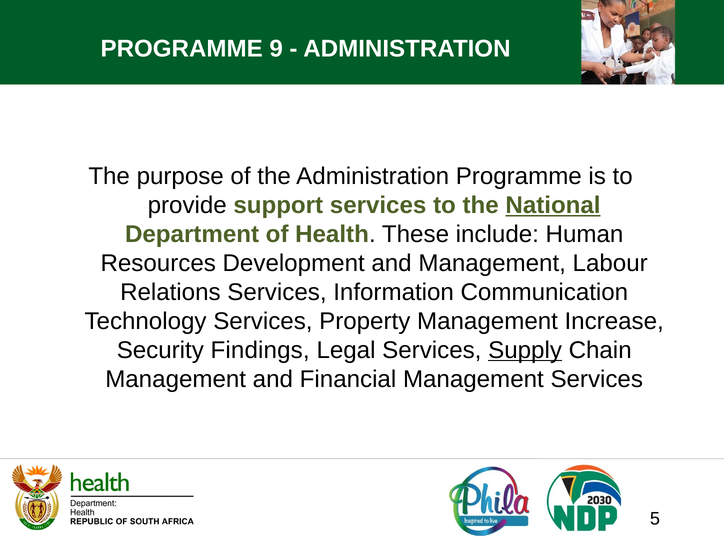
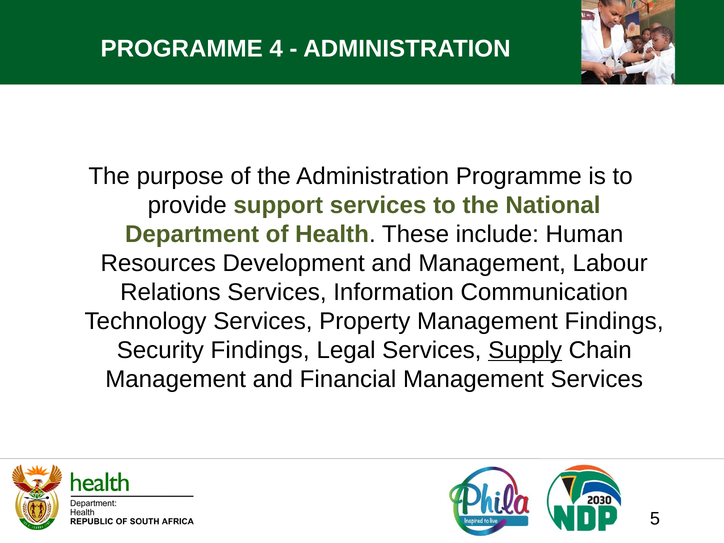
9: 9 -> 4
National underline: present -> none
Management Increase: Increase -> Findings
